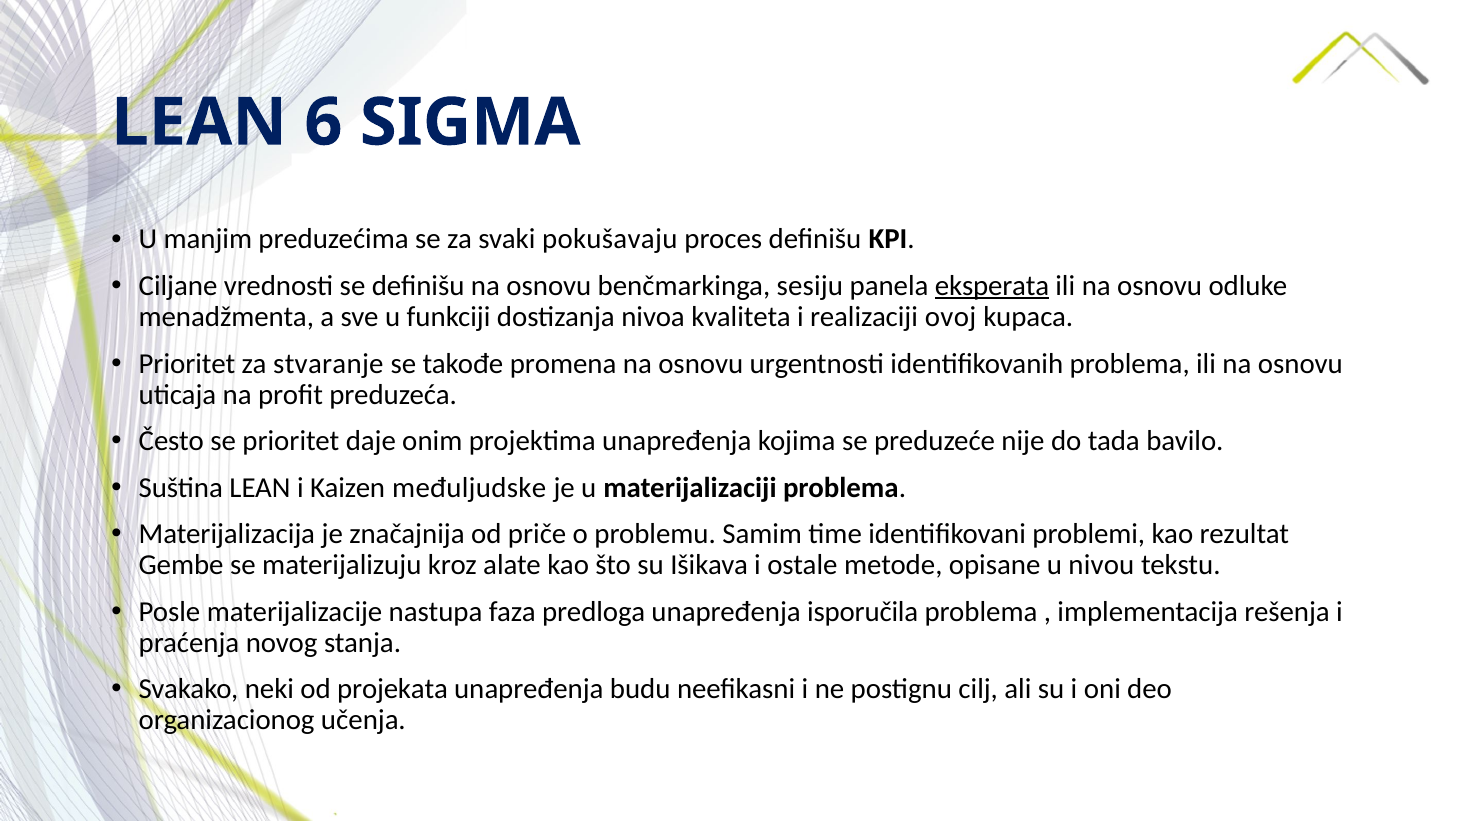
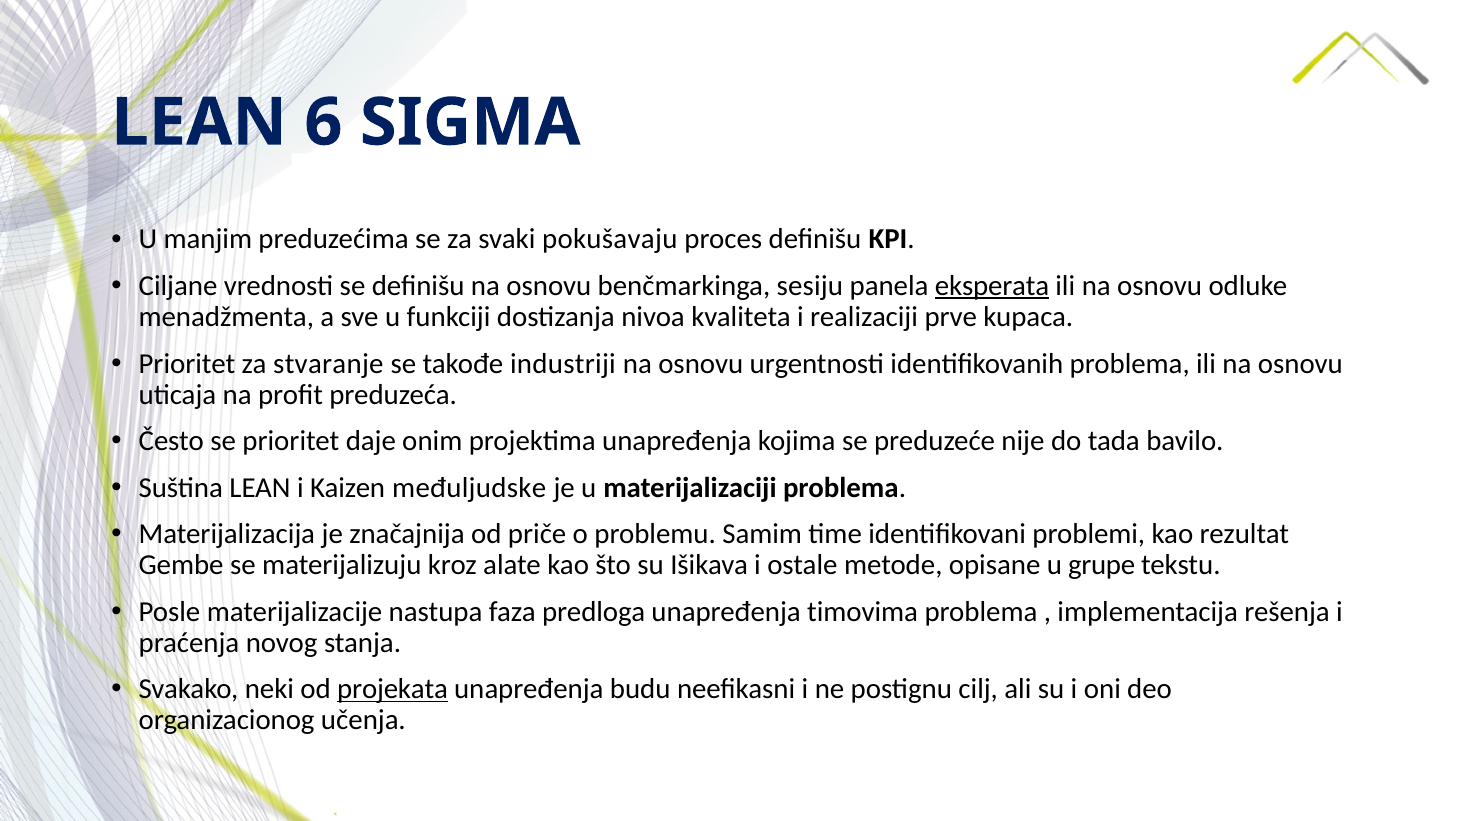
ovoj: ovoj -> prve
promena: promena -> industriji
nivou: nivou -> grupe
isporučila: isporučila -> timovima
projekata underline: none -> present
